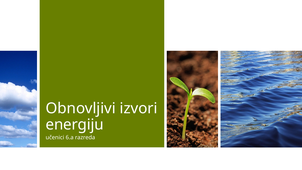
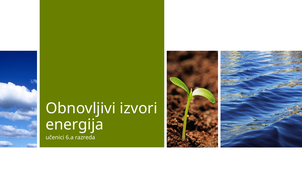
energiju: energiju -> energija
